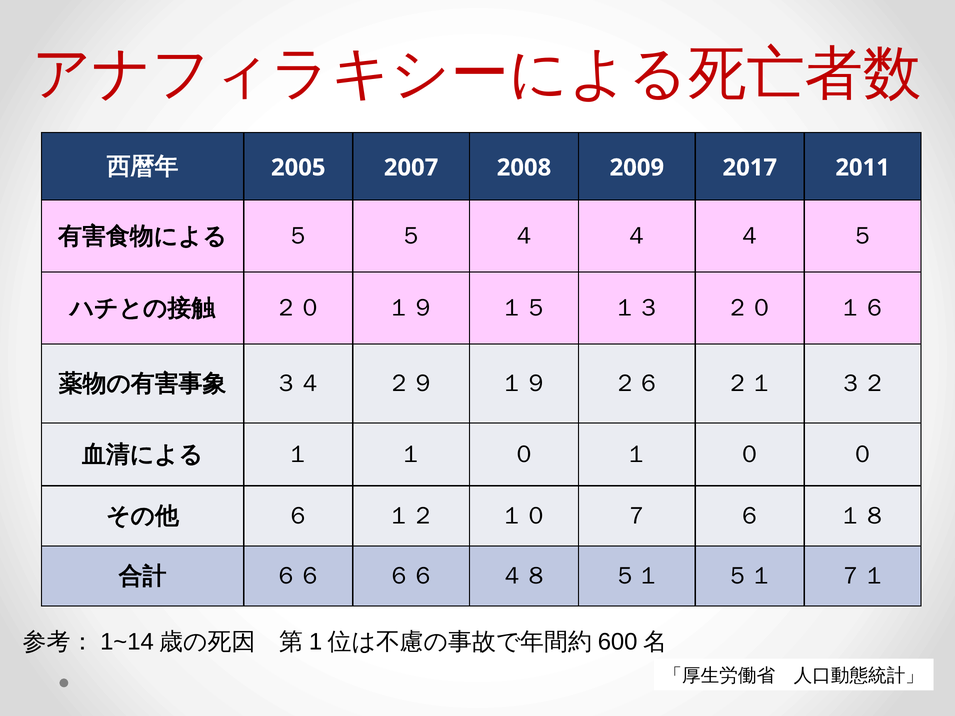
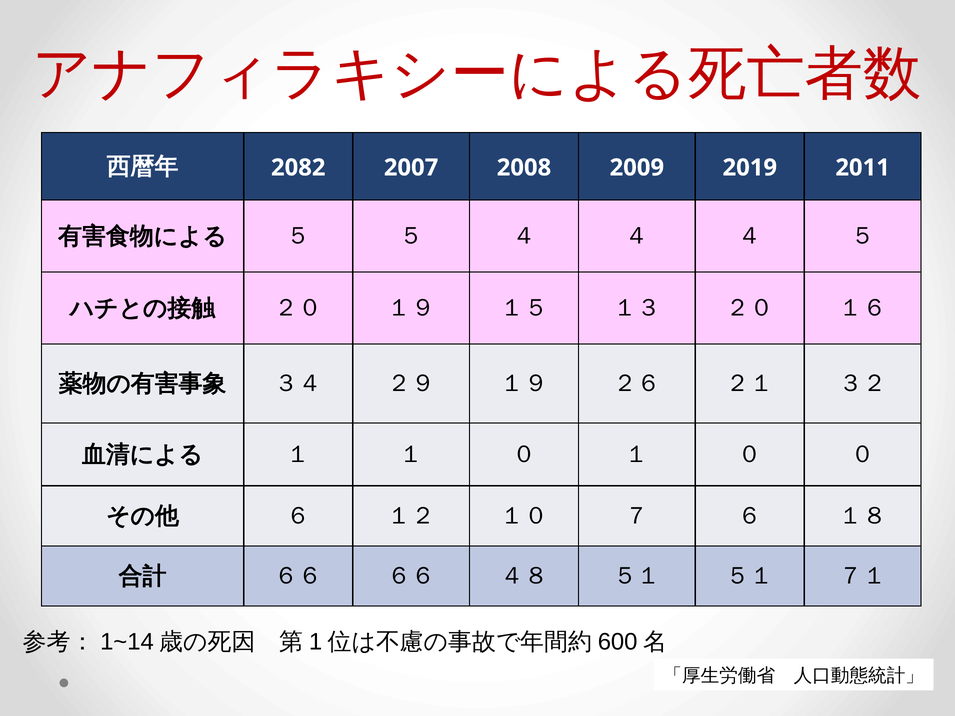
2005: 2005 -> 2082
2017: 2017 -> 2019
